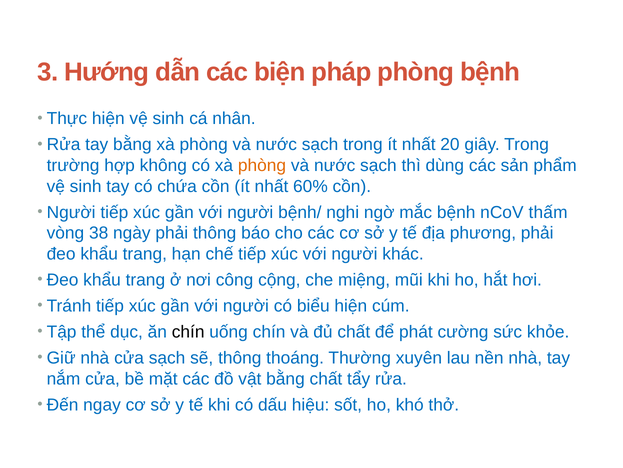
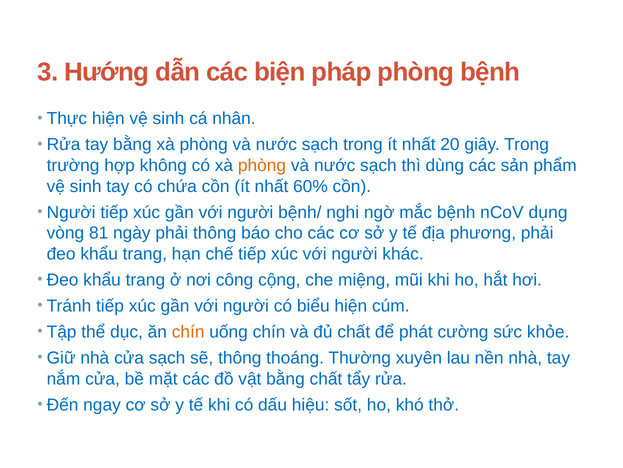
thấm: thấm -> dụng
38: 38 -> 81
chín at (188, 332) colour: black -> orange
